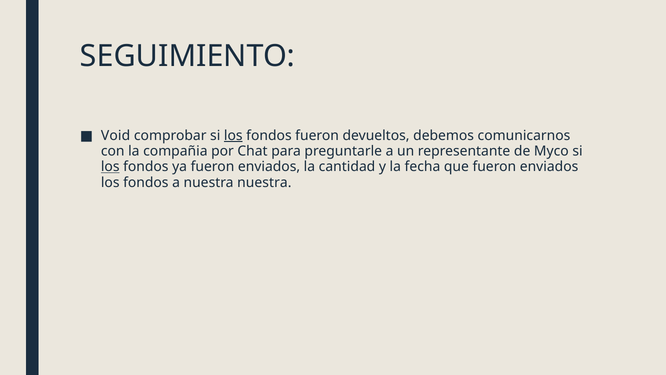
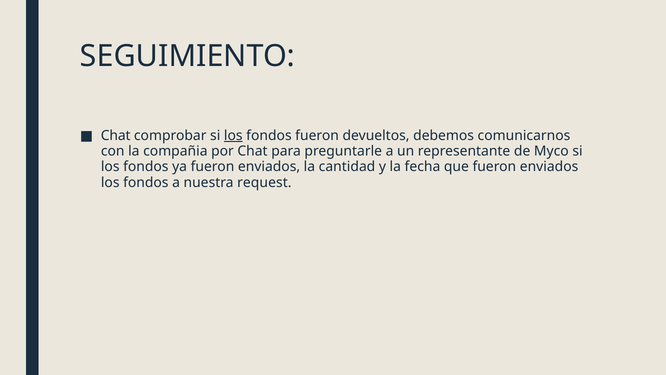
Void at (116, 135): Void -> Chat
los at (110, 167) underline: present -> none
nuestra nuestra: nuestra -> request
